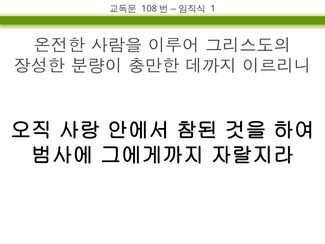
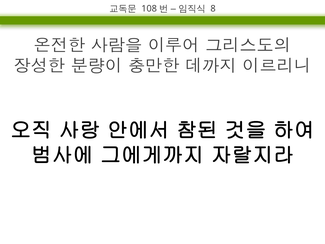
1: 1 -> 8
